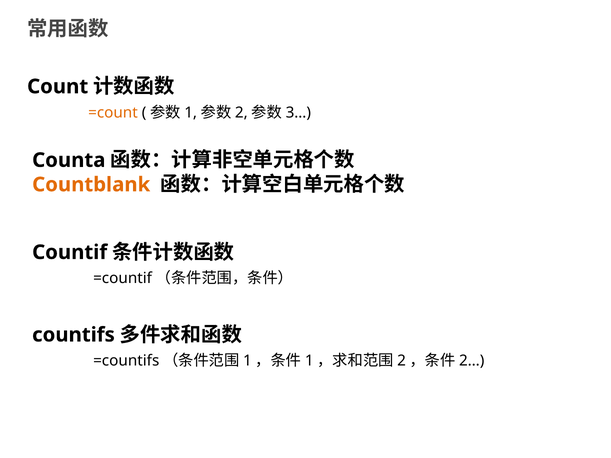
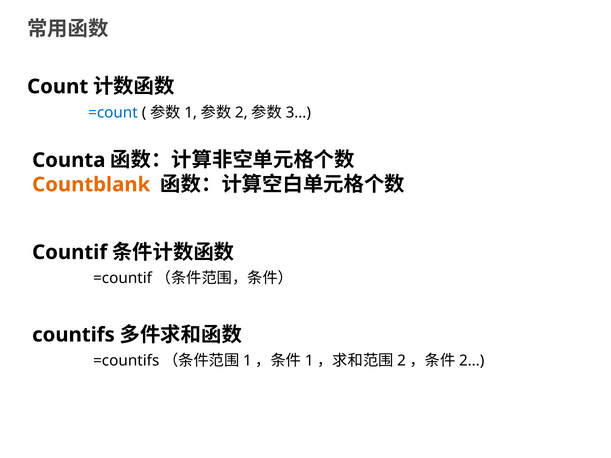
=count colour: orange -> blue
